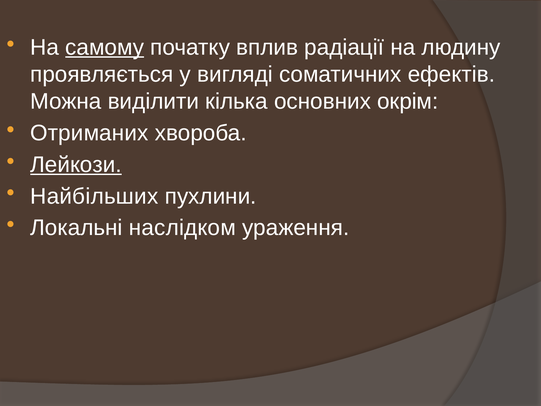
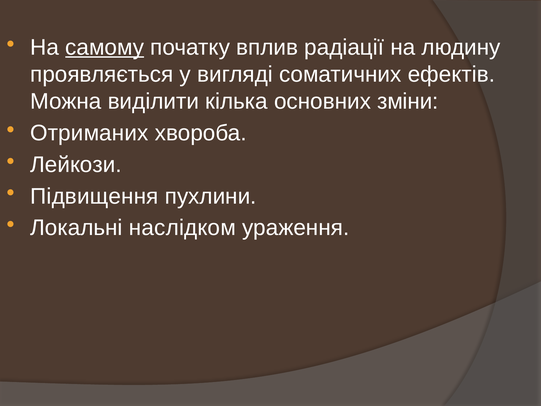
окрім: окрім -> зміни
Лейкози underline: present -> none
Найбільших: Найбільших -> Підвищення
